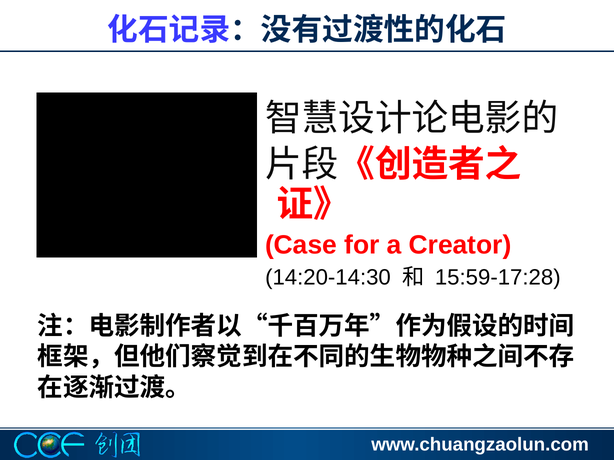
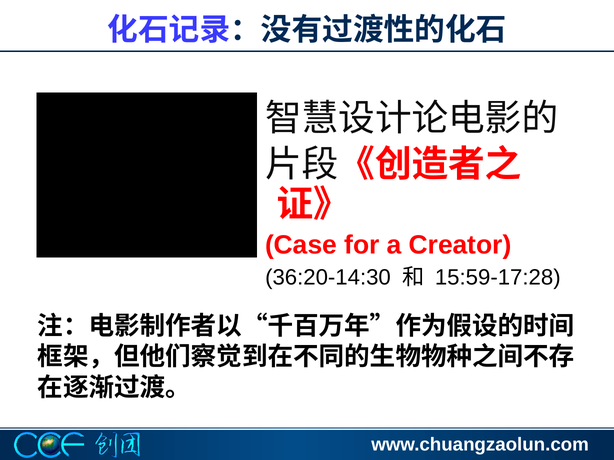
14:20-14:30: 14:20-14:30 -> 36:20-14:30
